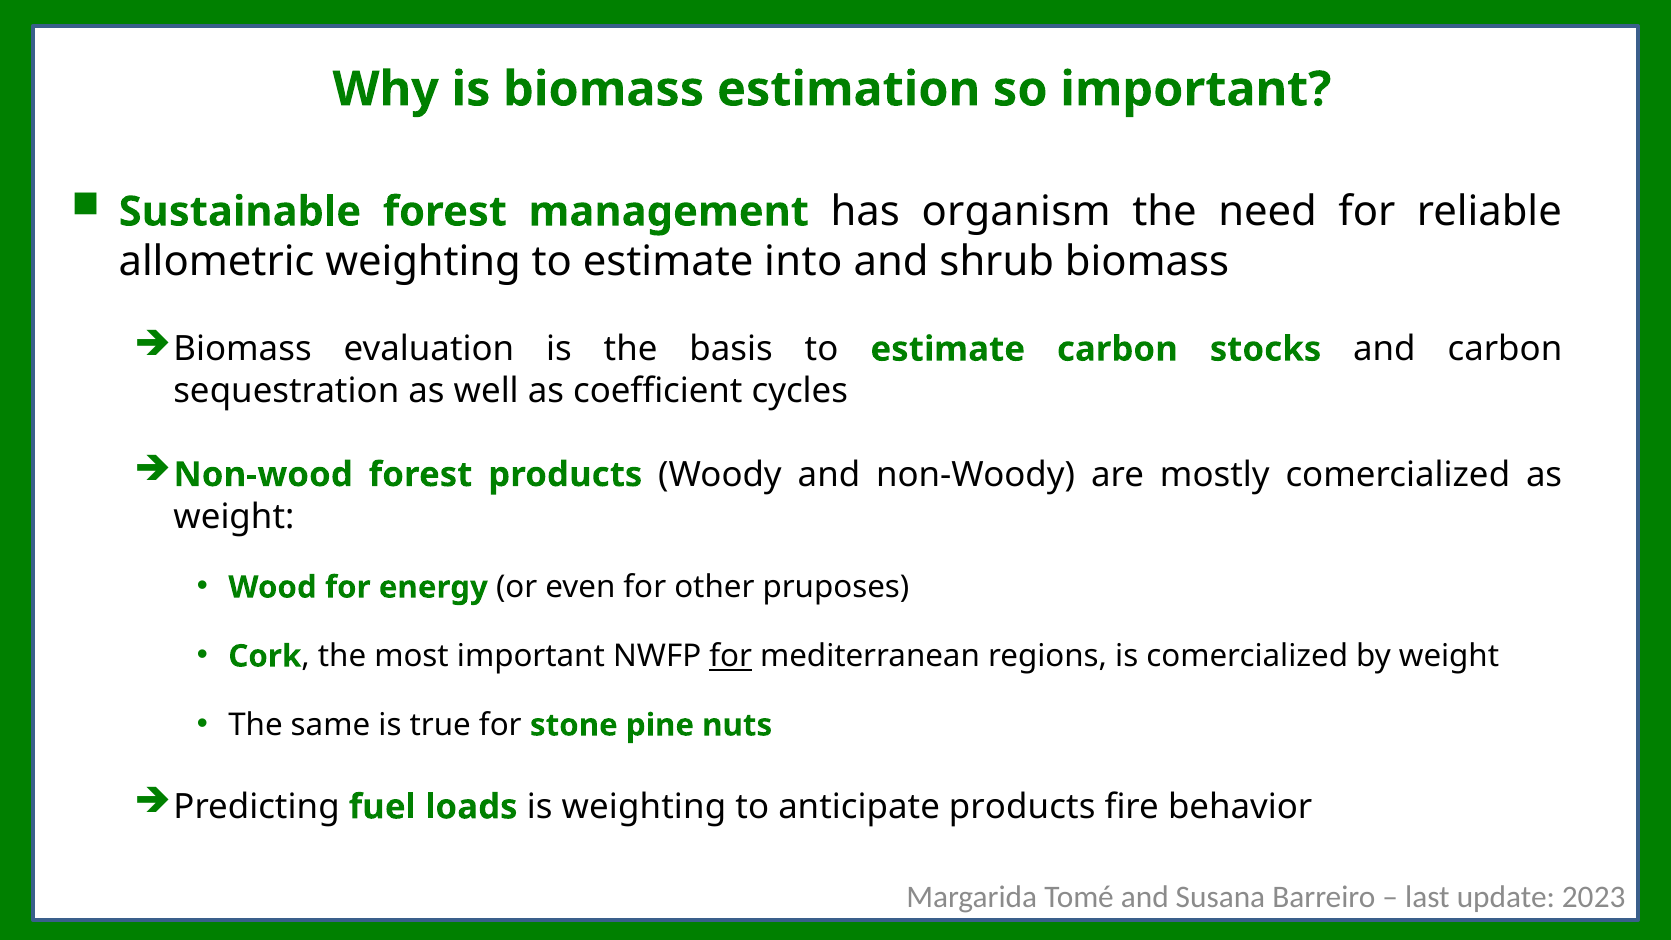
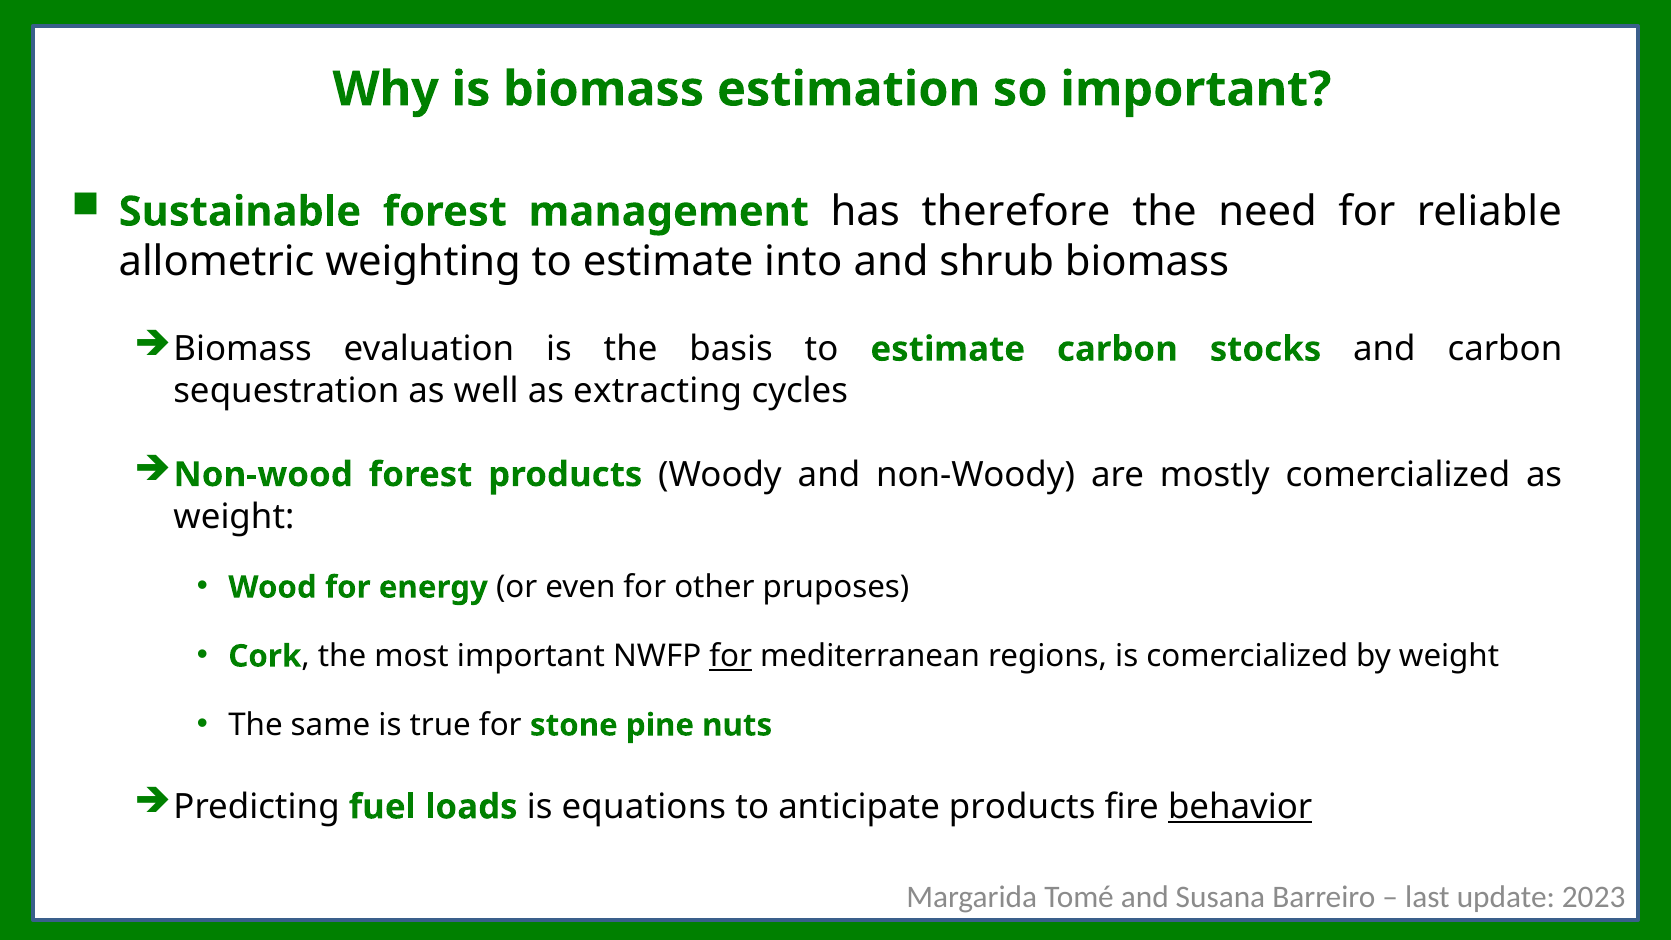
organism: organism -> therefore
coefficient: coefficient -> extracting
is weighting: weighting -> equations
behavior underline: none -> present
